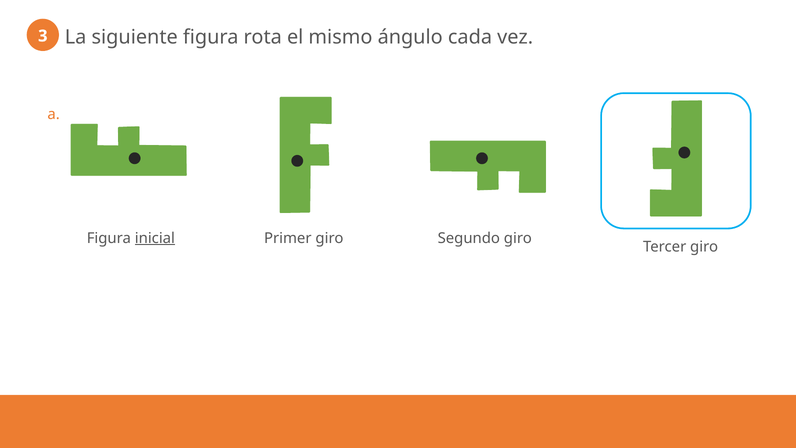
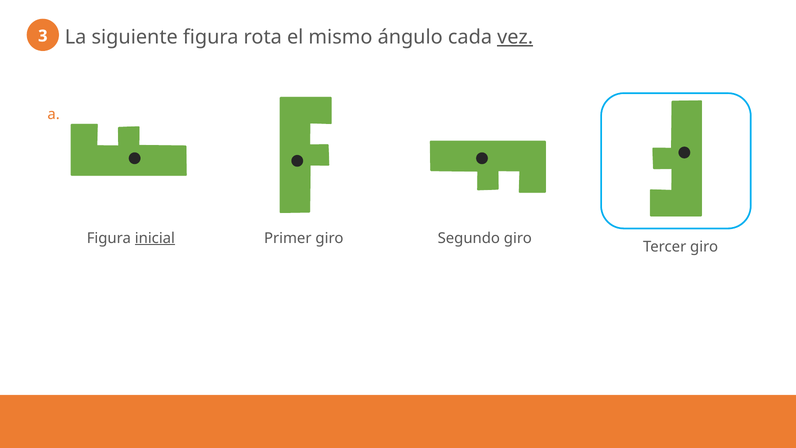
vez underline: none -> present
